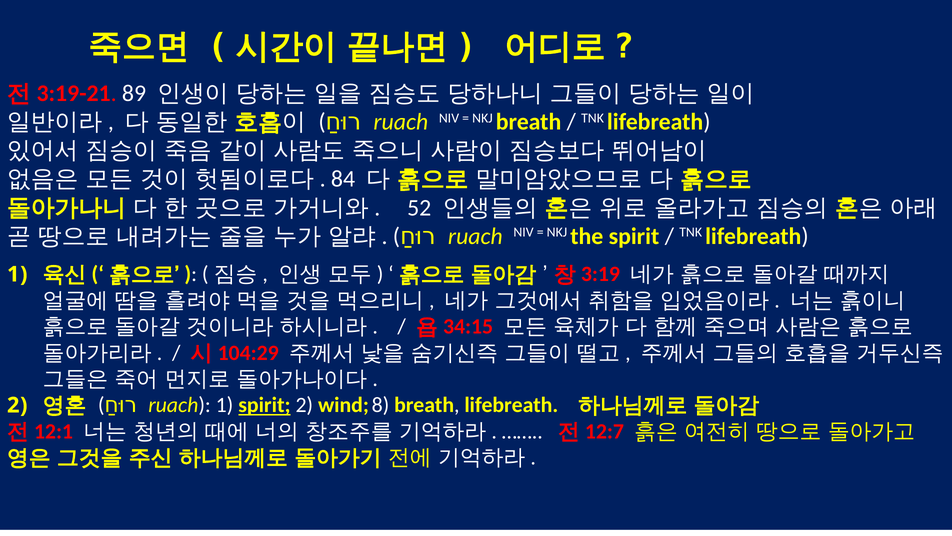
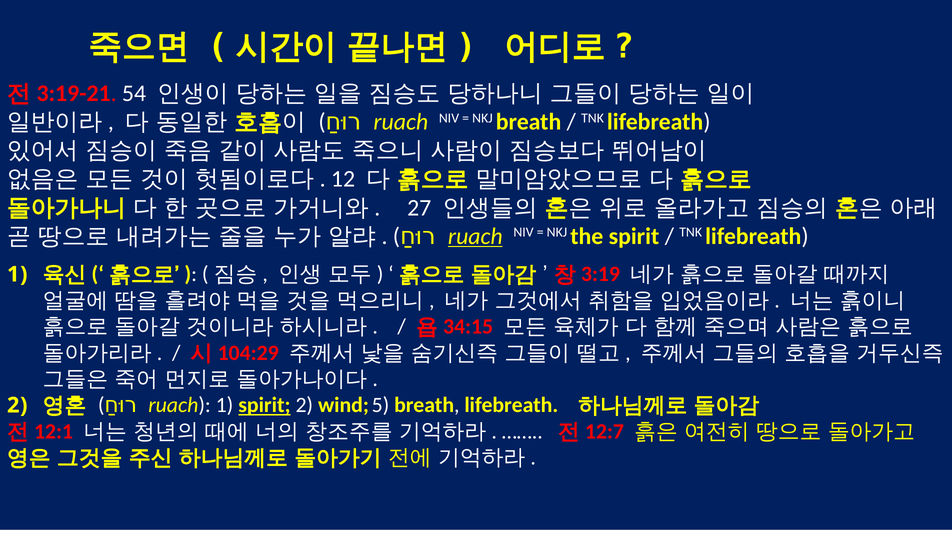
89: 89 -> 54
84: 84 -> 12
52: 52 -> 27
ruach at (475, 236) underline: none -> present
8: 8 -> 5
